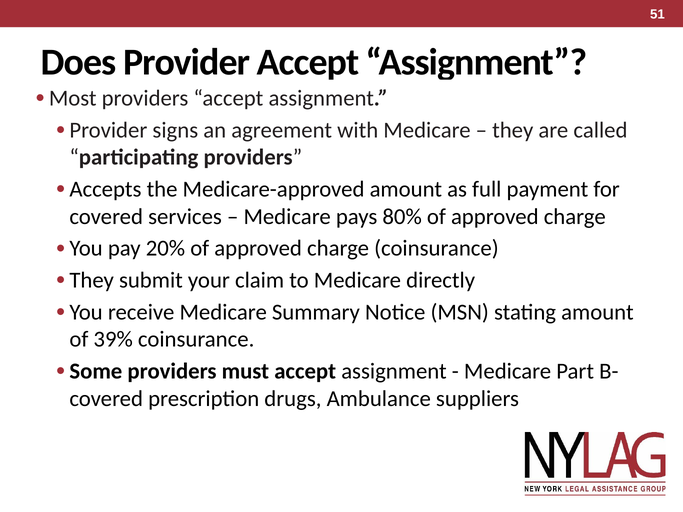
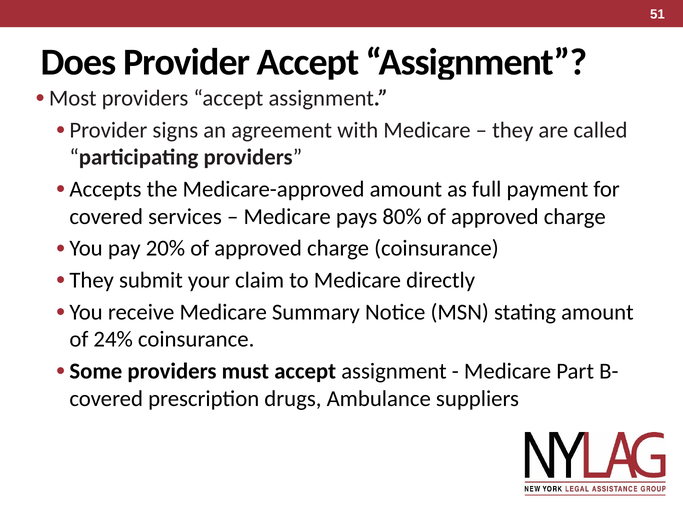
39%: 39% -> 24%
